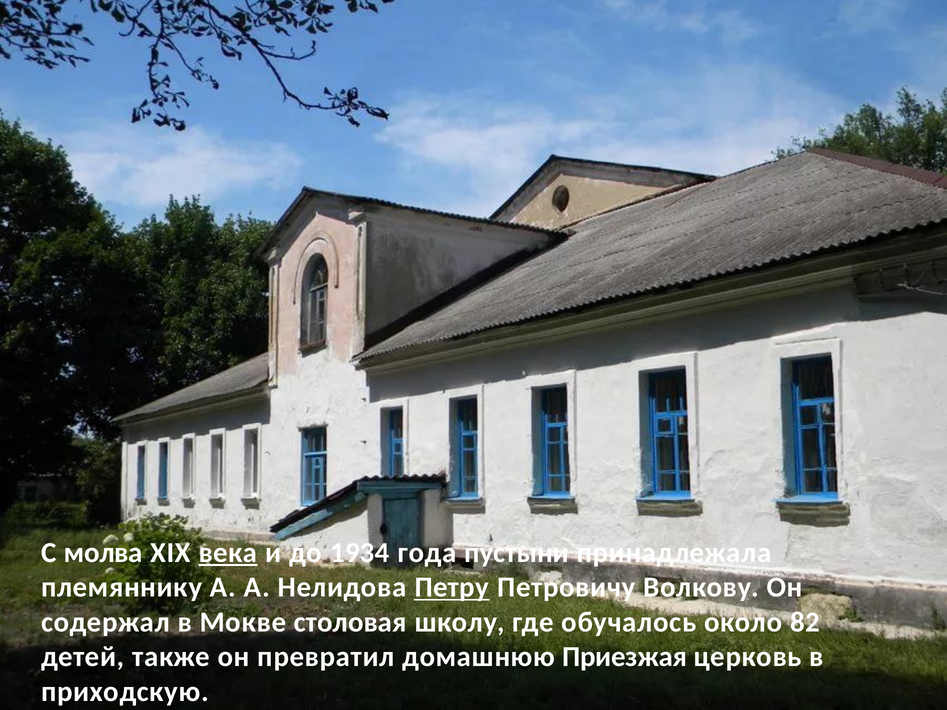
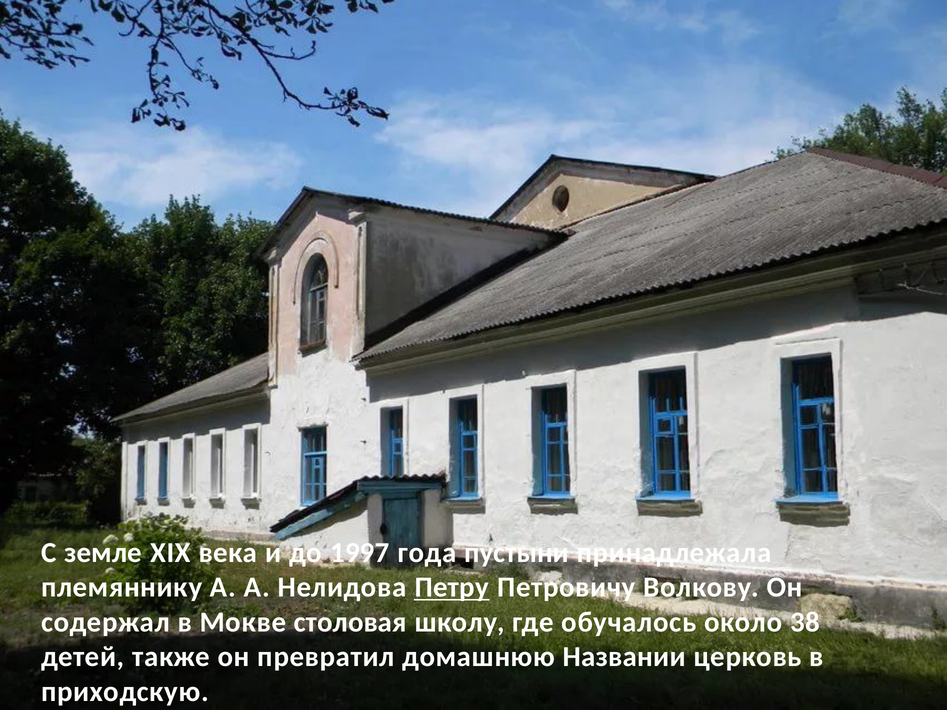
молва: молва -> земле
века underline: present -> none
1934: 1934 -> 1997
82: 82 -> 38
Приезжая: Приезжая -> Названии
